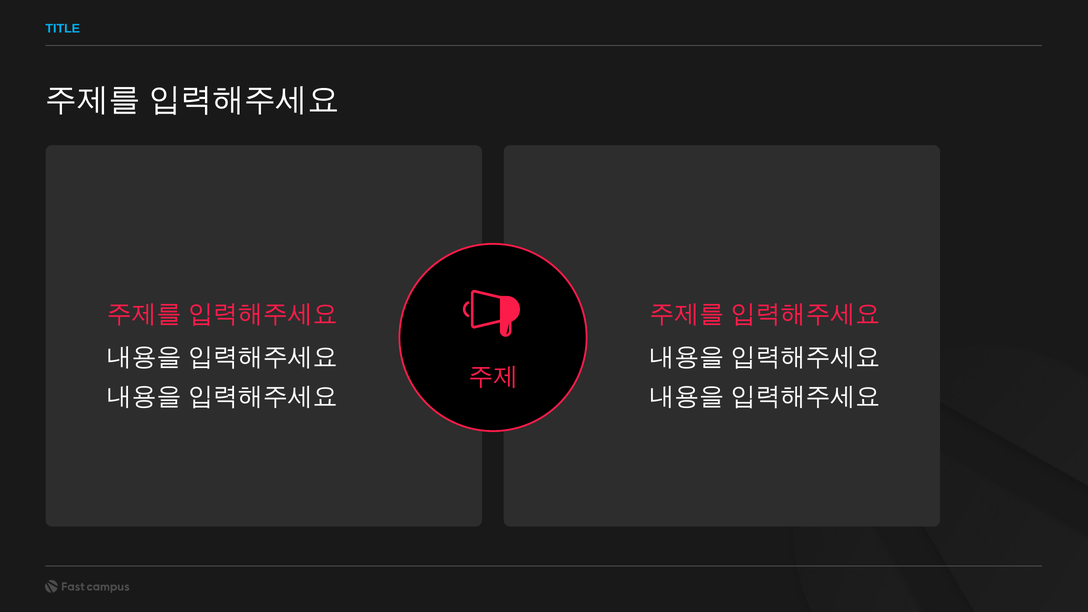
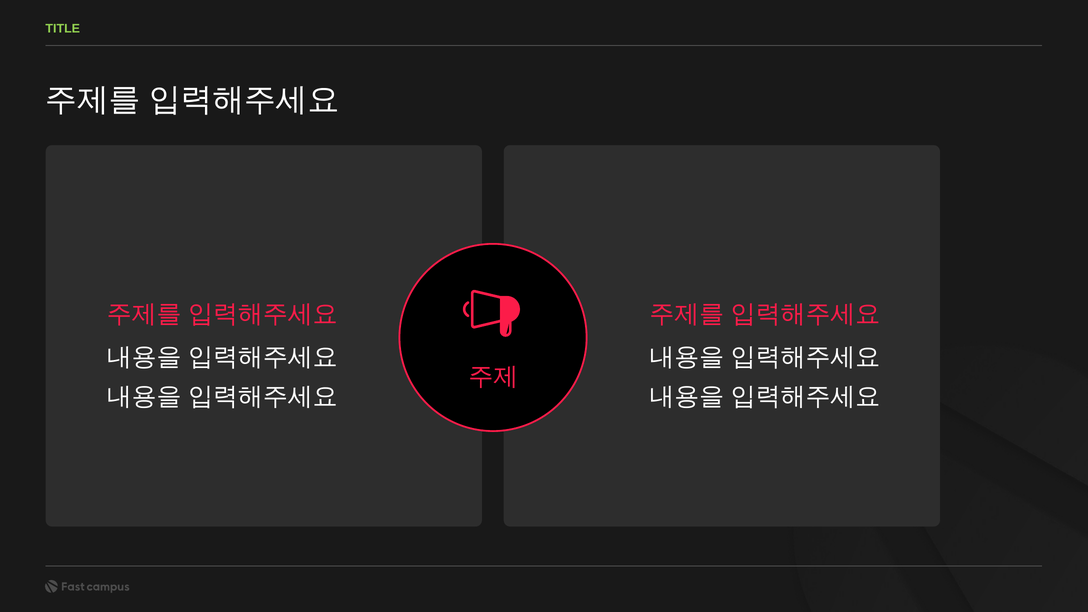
TITLE colour: light blue -> light green
